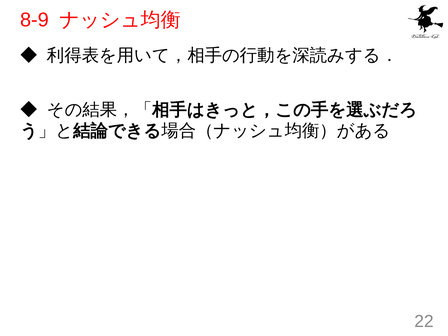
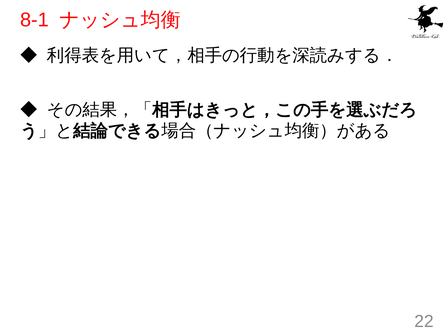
8-9: 8-9 -> 8-1
